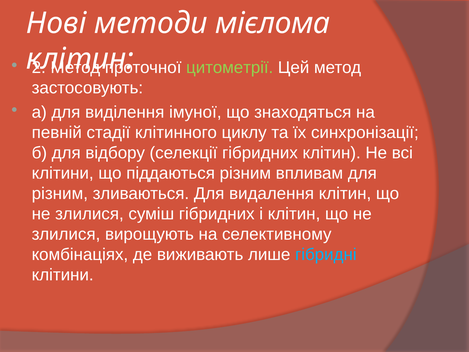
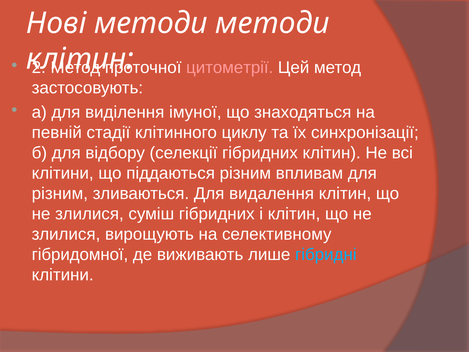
методи мієлома: мієлома -> методи
цитометрії colour: light green -> pink
комбінаціях: комбінаціях -> гібридомної
